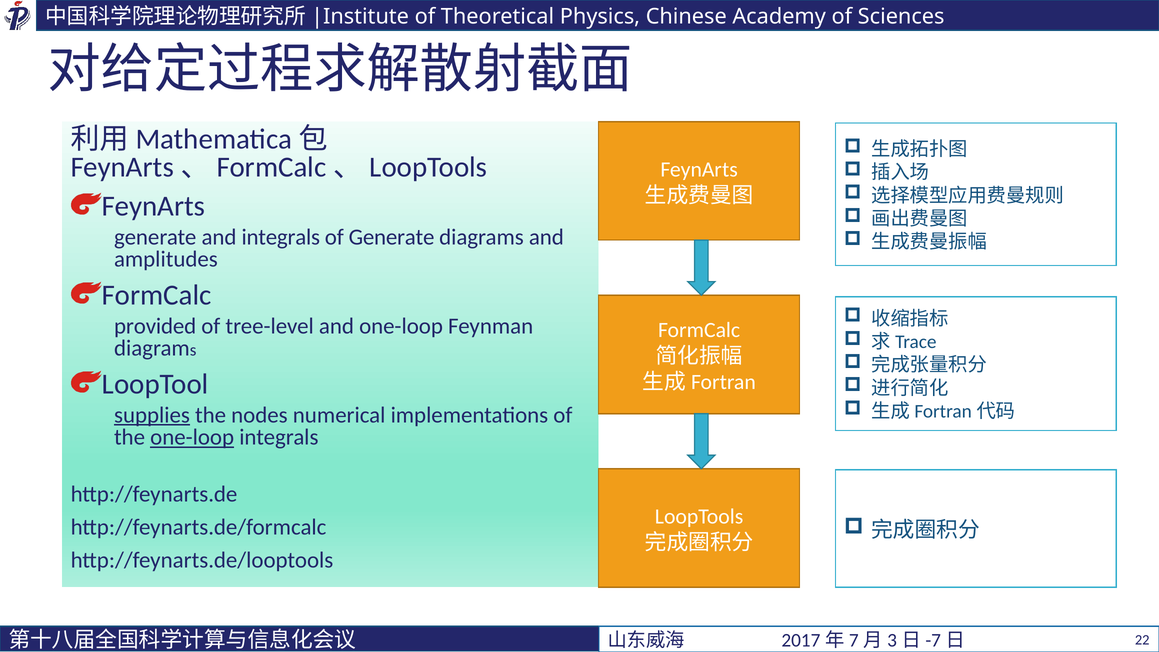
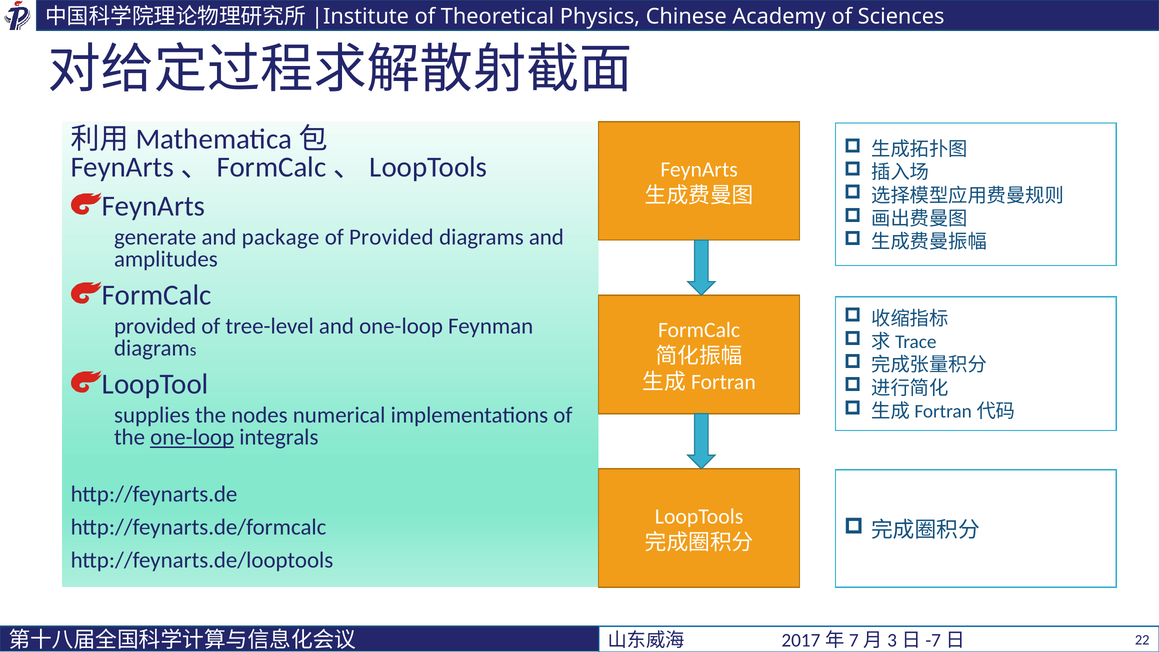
and integrals: integrals -> package
of Generate: Generate -> Provided
supplies underline: present -> none
